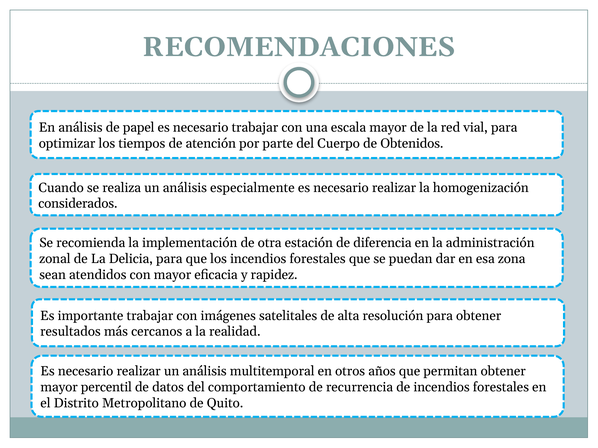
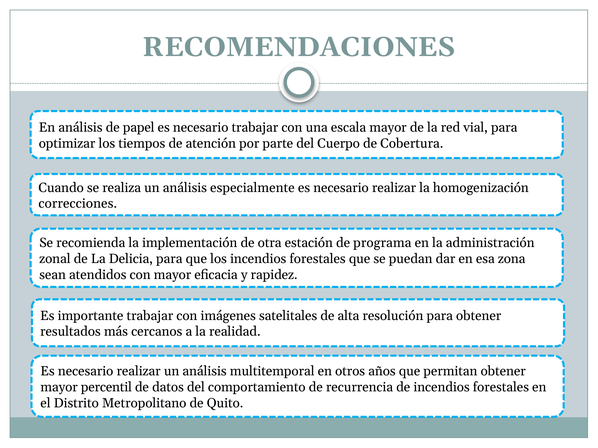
Obtenidos: Obtenidos -> Cobertura
considerados: considerados -> correcciones
diferencia: diferencia -> programa
